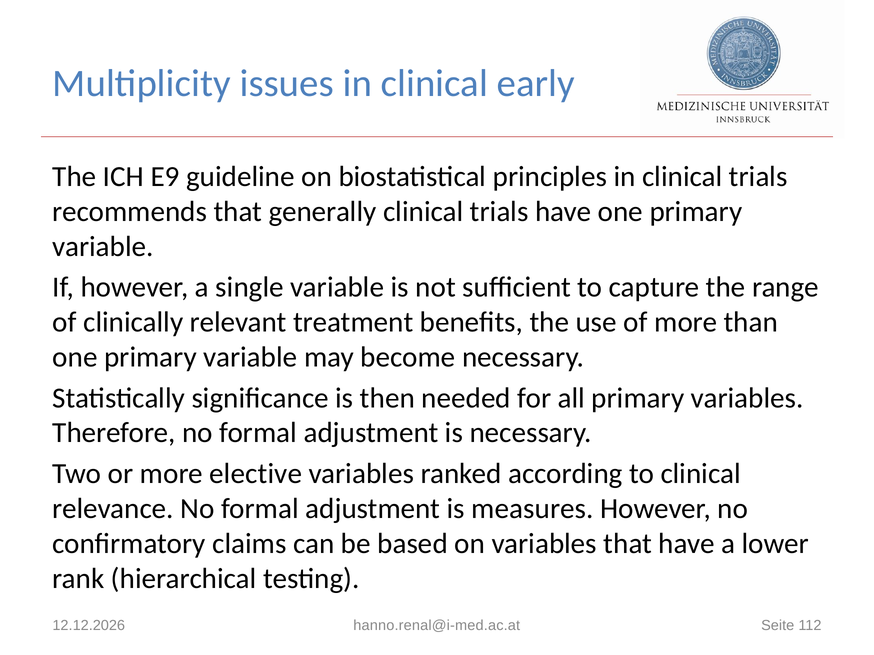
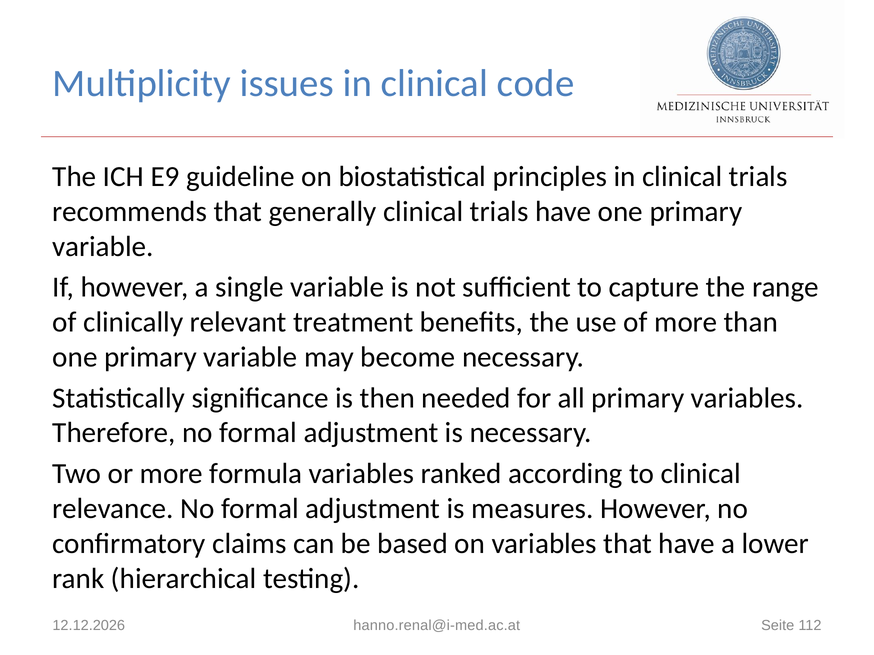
early: early -> code
elective: elective -> formula
